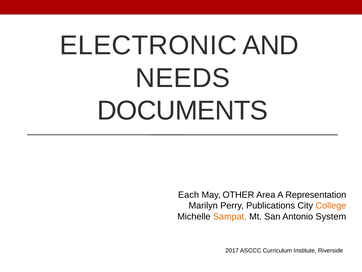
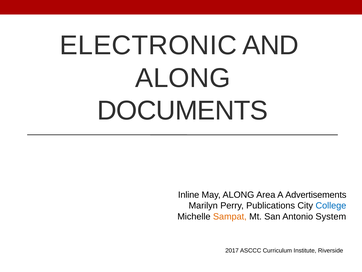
NEEDS at (183, 78): NEEDS -> ALONG
Each: Each -> Inline
May OTHER: OTHER -> ALONG
Representation: Representation -> Advertisements
College colour: orange -> blue
